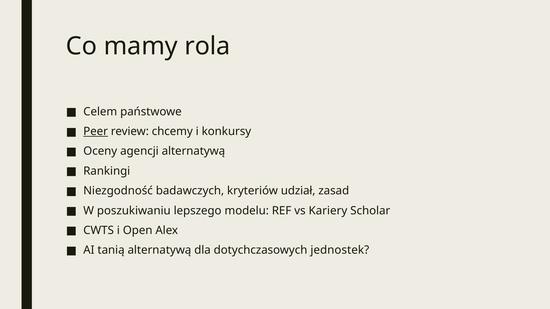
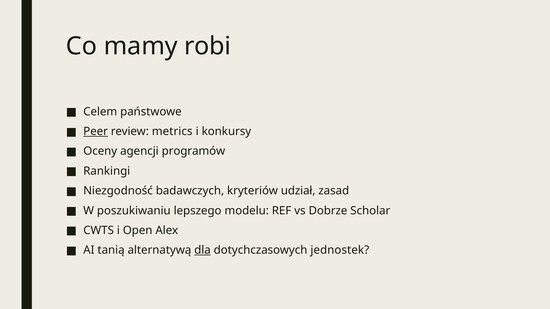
rola: rola -> robi
chcemy: chcemy -> metrics
agencji alternatywą: alternatywą -> programów
Kariery: Kariery -> Dobrze
dla underline: none -> present
